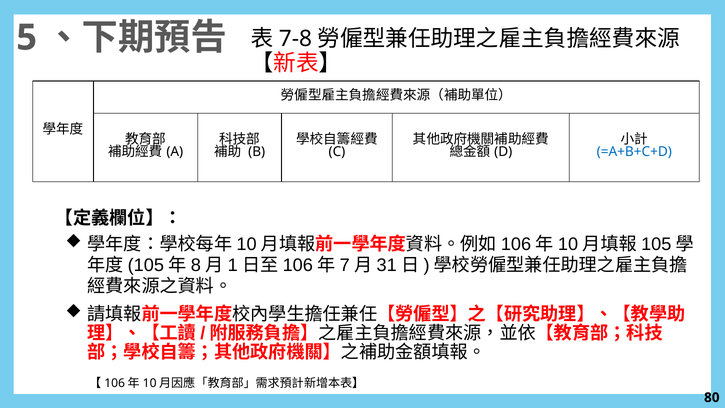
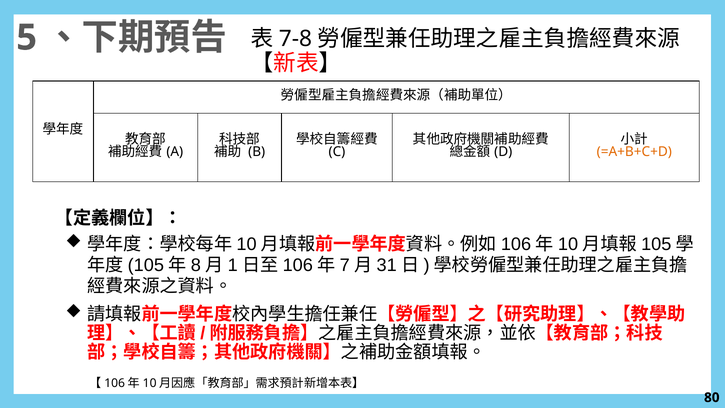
=A+B+C+D colour: blue -> orange
